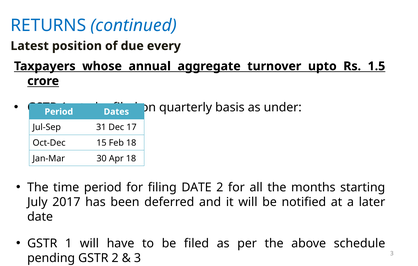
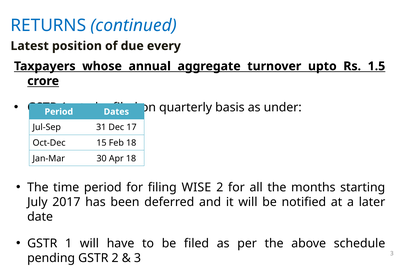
filing DATE: DATE -> WISE
